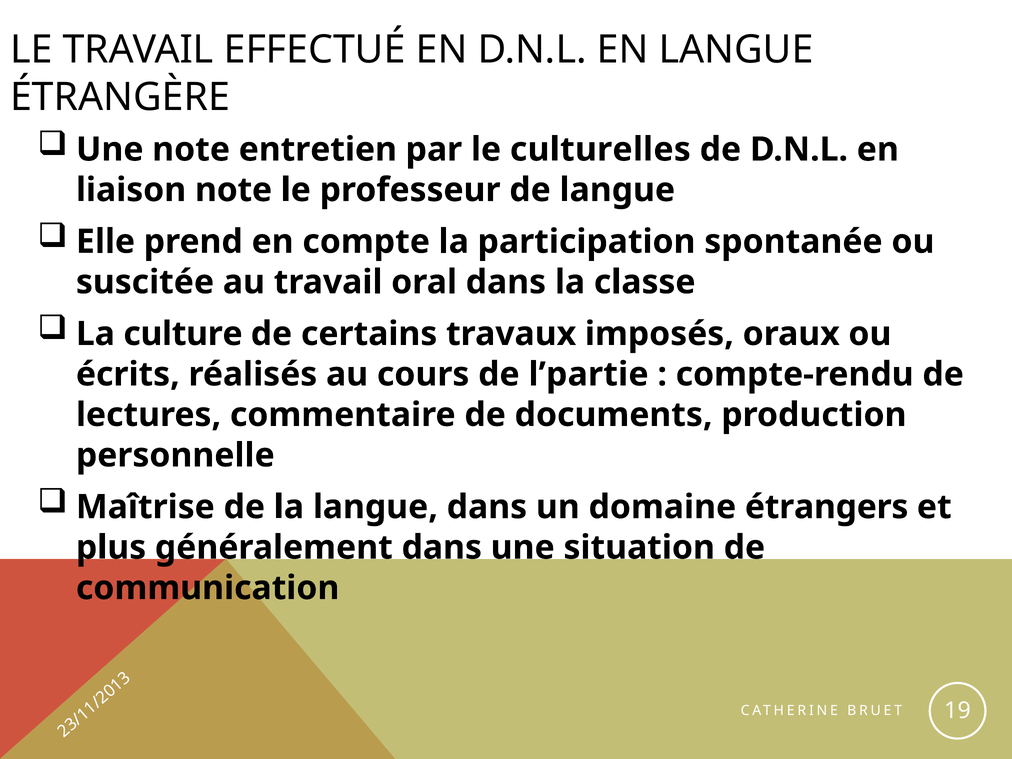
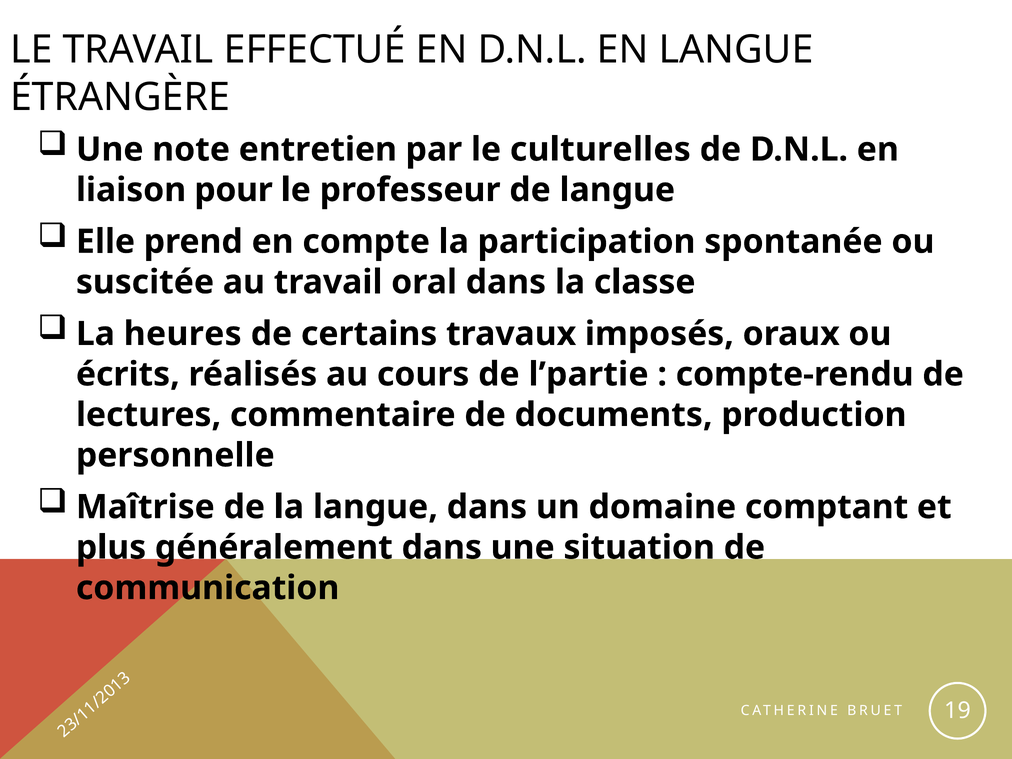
liaison note: note -> pour
culture: culture -> heures
étrangers: étrangers -> comptant
